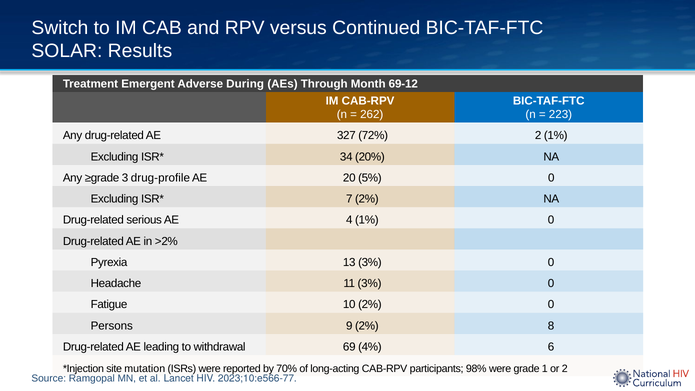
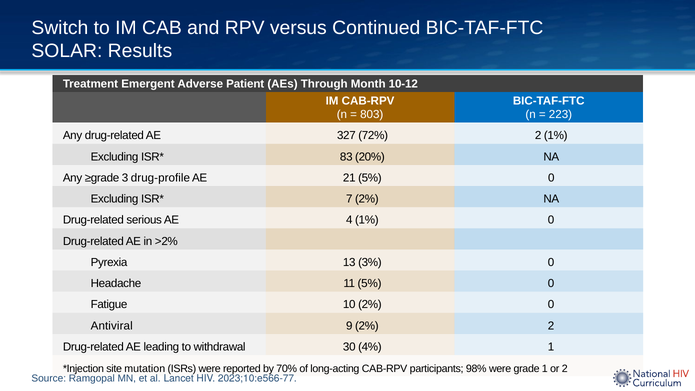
During: During -> Patient
69-12: 69-12 -> 10-12
262: 262 -> 803
34: 34 -> 83
20: 20 -> 21
11 3%: 3% -> 5%
Persons: Persons -> Antiviral
2% 8: 8 -> 2
69: 69 -> 30
4% 6: 6 -> 1
